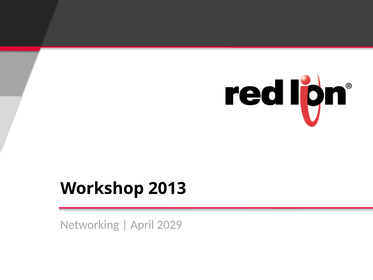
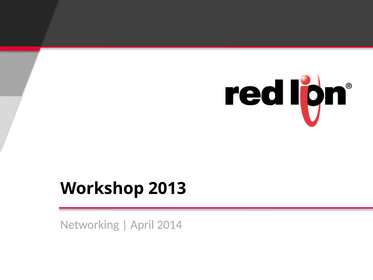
2029: 2029 -> 2014
